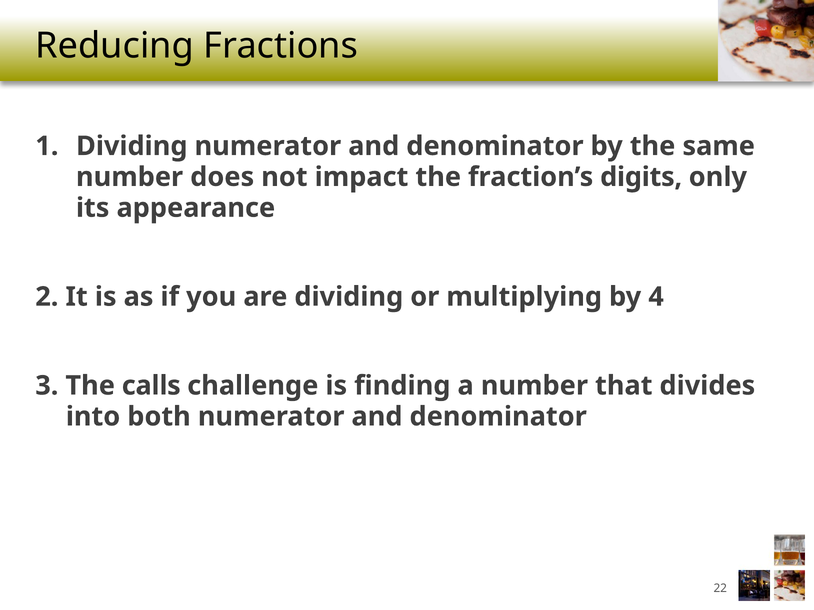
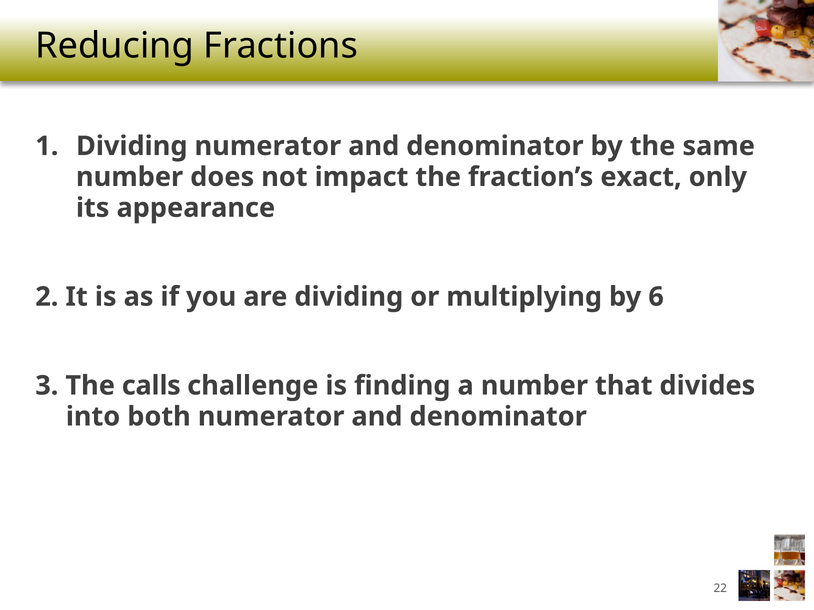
digits: digits -> exact
4: 4 -> 6
